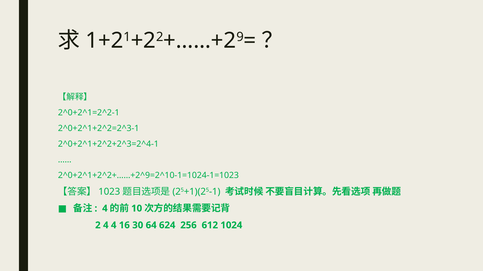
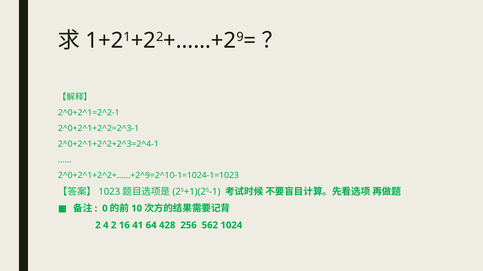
4 at (105, 209): 4 -> 0
4 4: 4 -> 2
30: 30 -> 41
624: 624 -> 428
612: 612 -> 562
